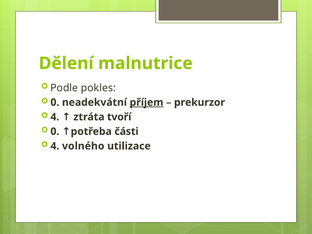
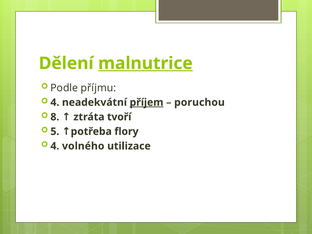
malnutrice underline: none -> present
pokles: pokles -> příjmu
0 at (55, 102): 0 -> 4
prekurzor: prekurzor -> poruchou
4 at (55, 117): 4 -> 8
0 at (55, 131): 0 -> 5
části: části -> flory
